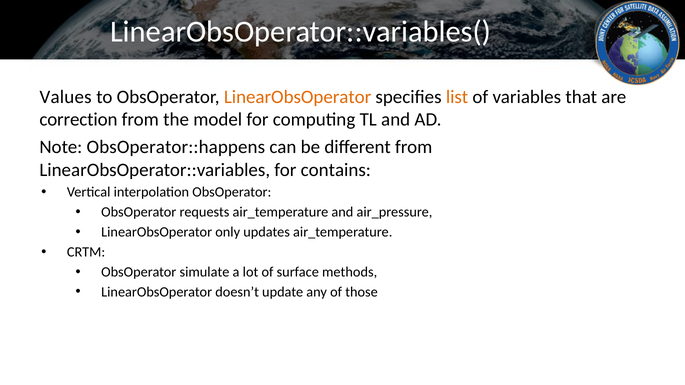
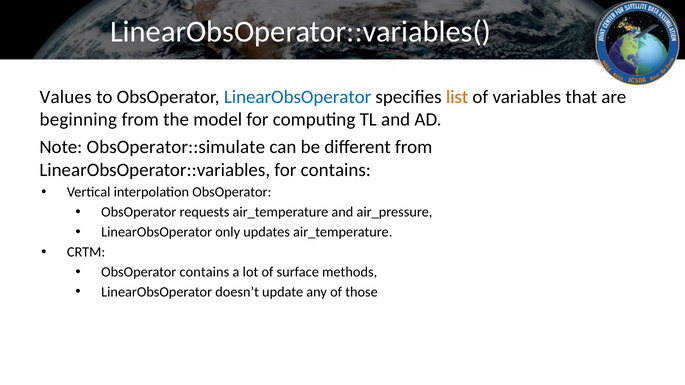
LinearObsOperator at (298, 97) colour: orange -> blue
correction: correction -> beginning
ObsOperator::happens: ObsOperator::happens -> ObsOperator::simulate
ObsOperator simulate: simulate -> contains
